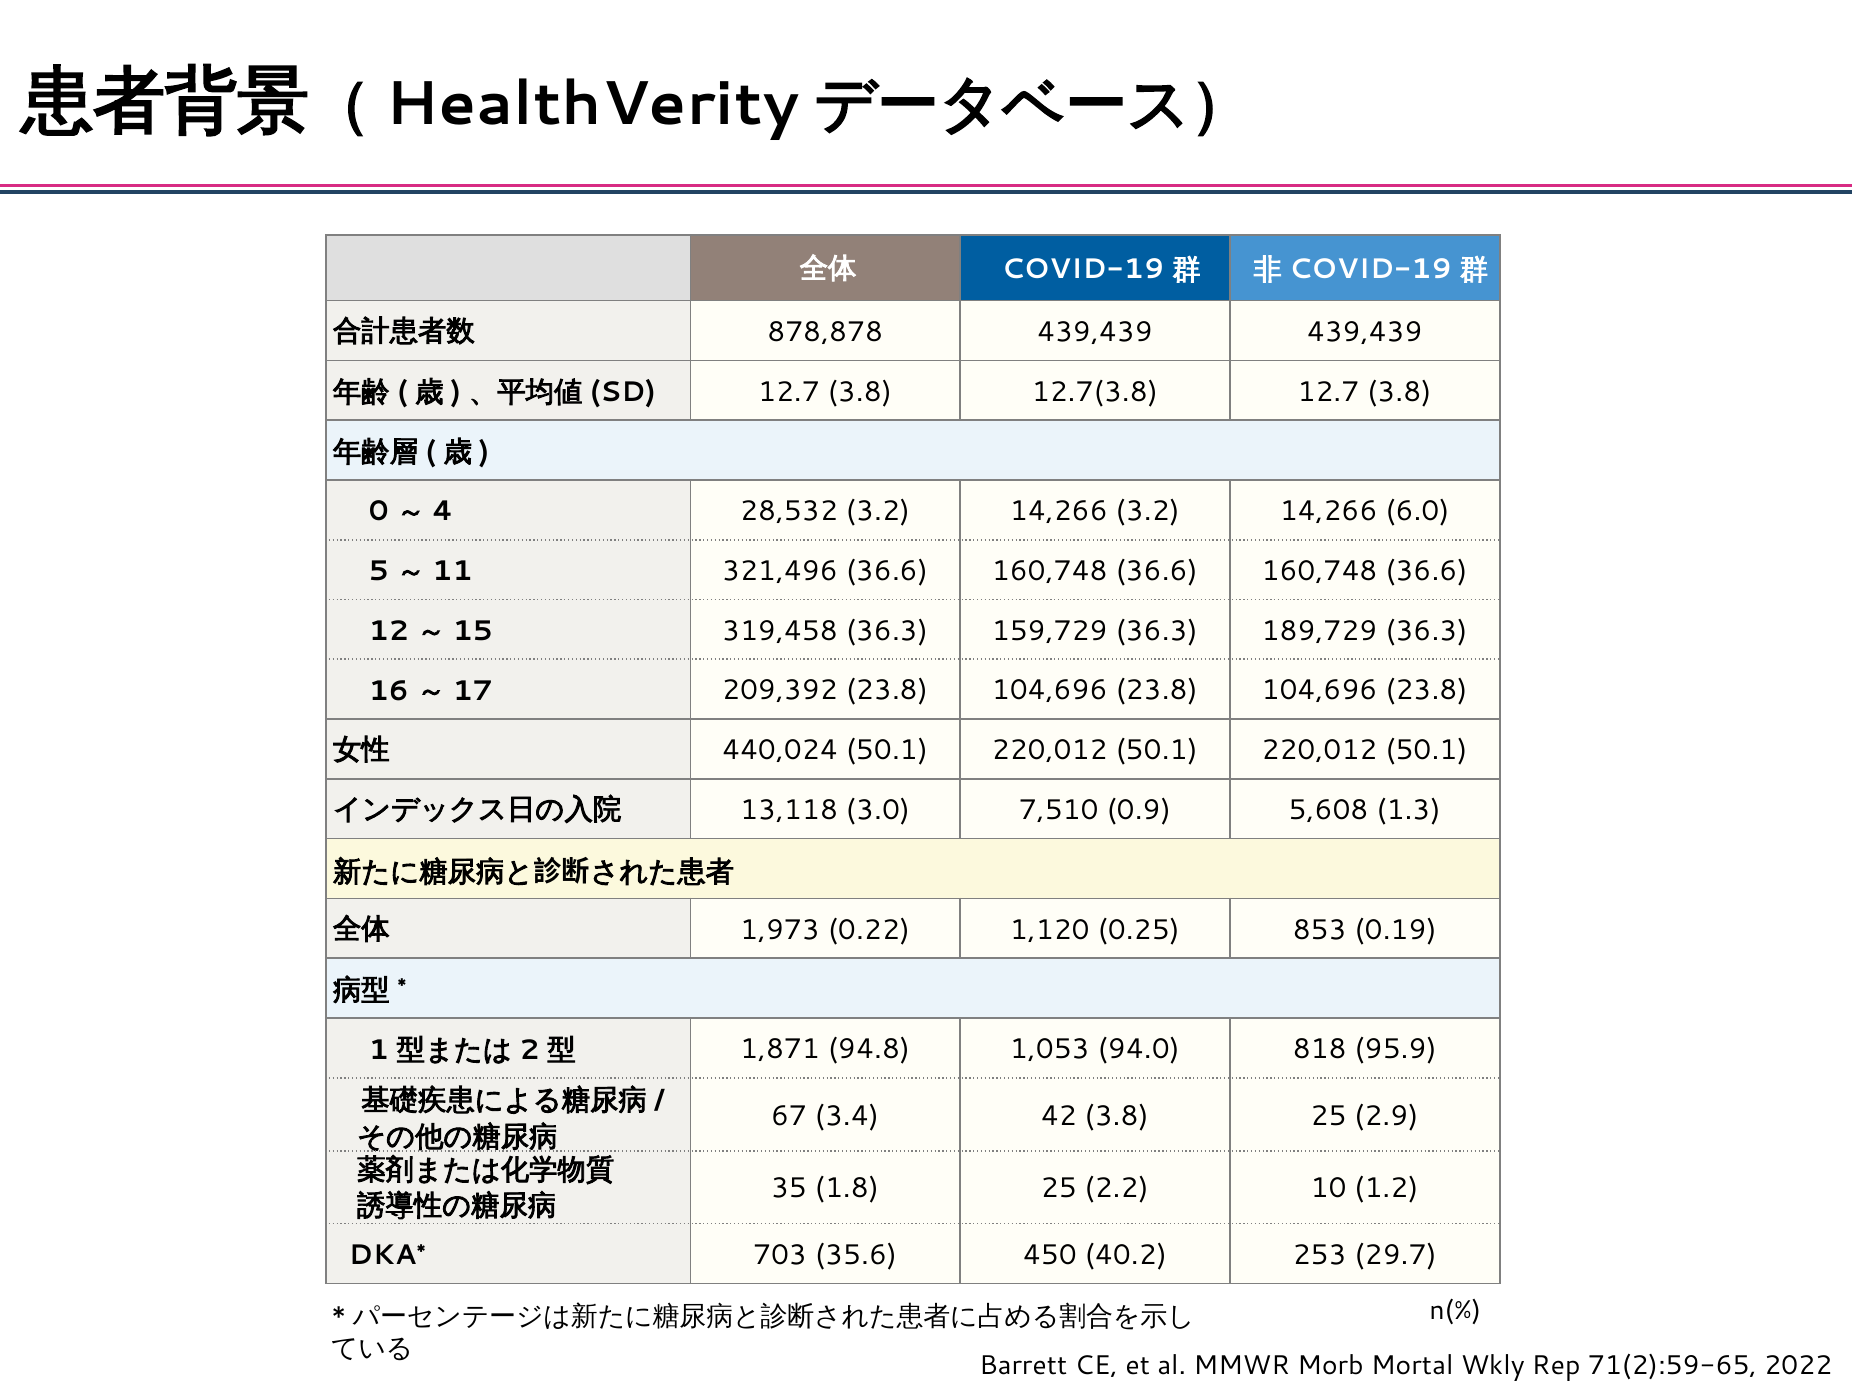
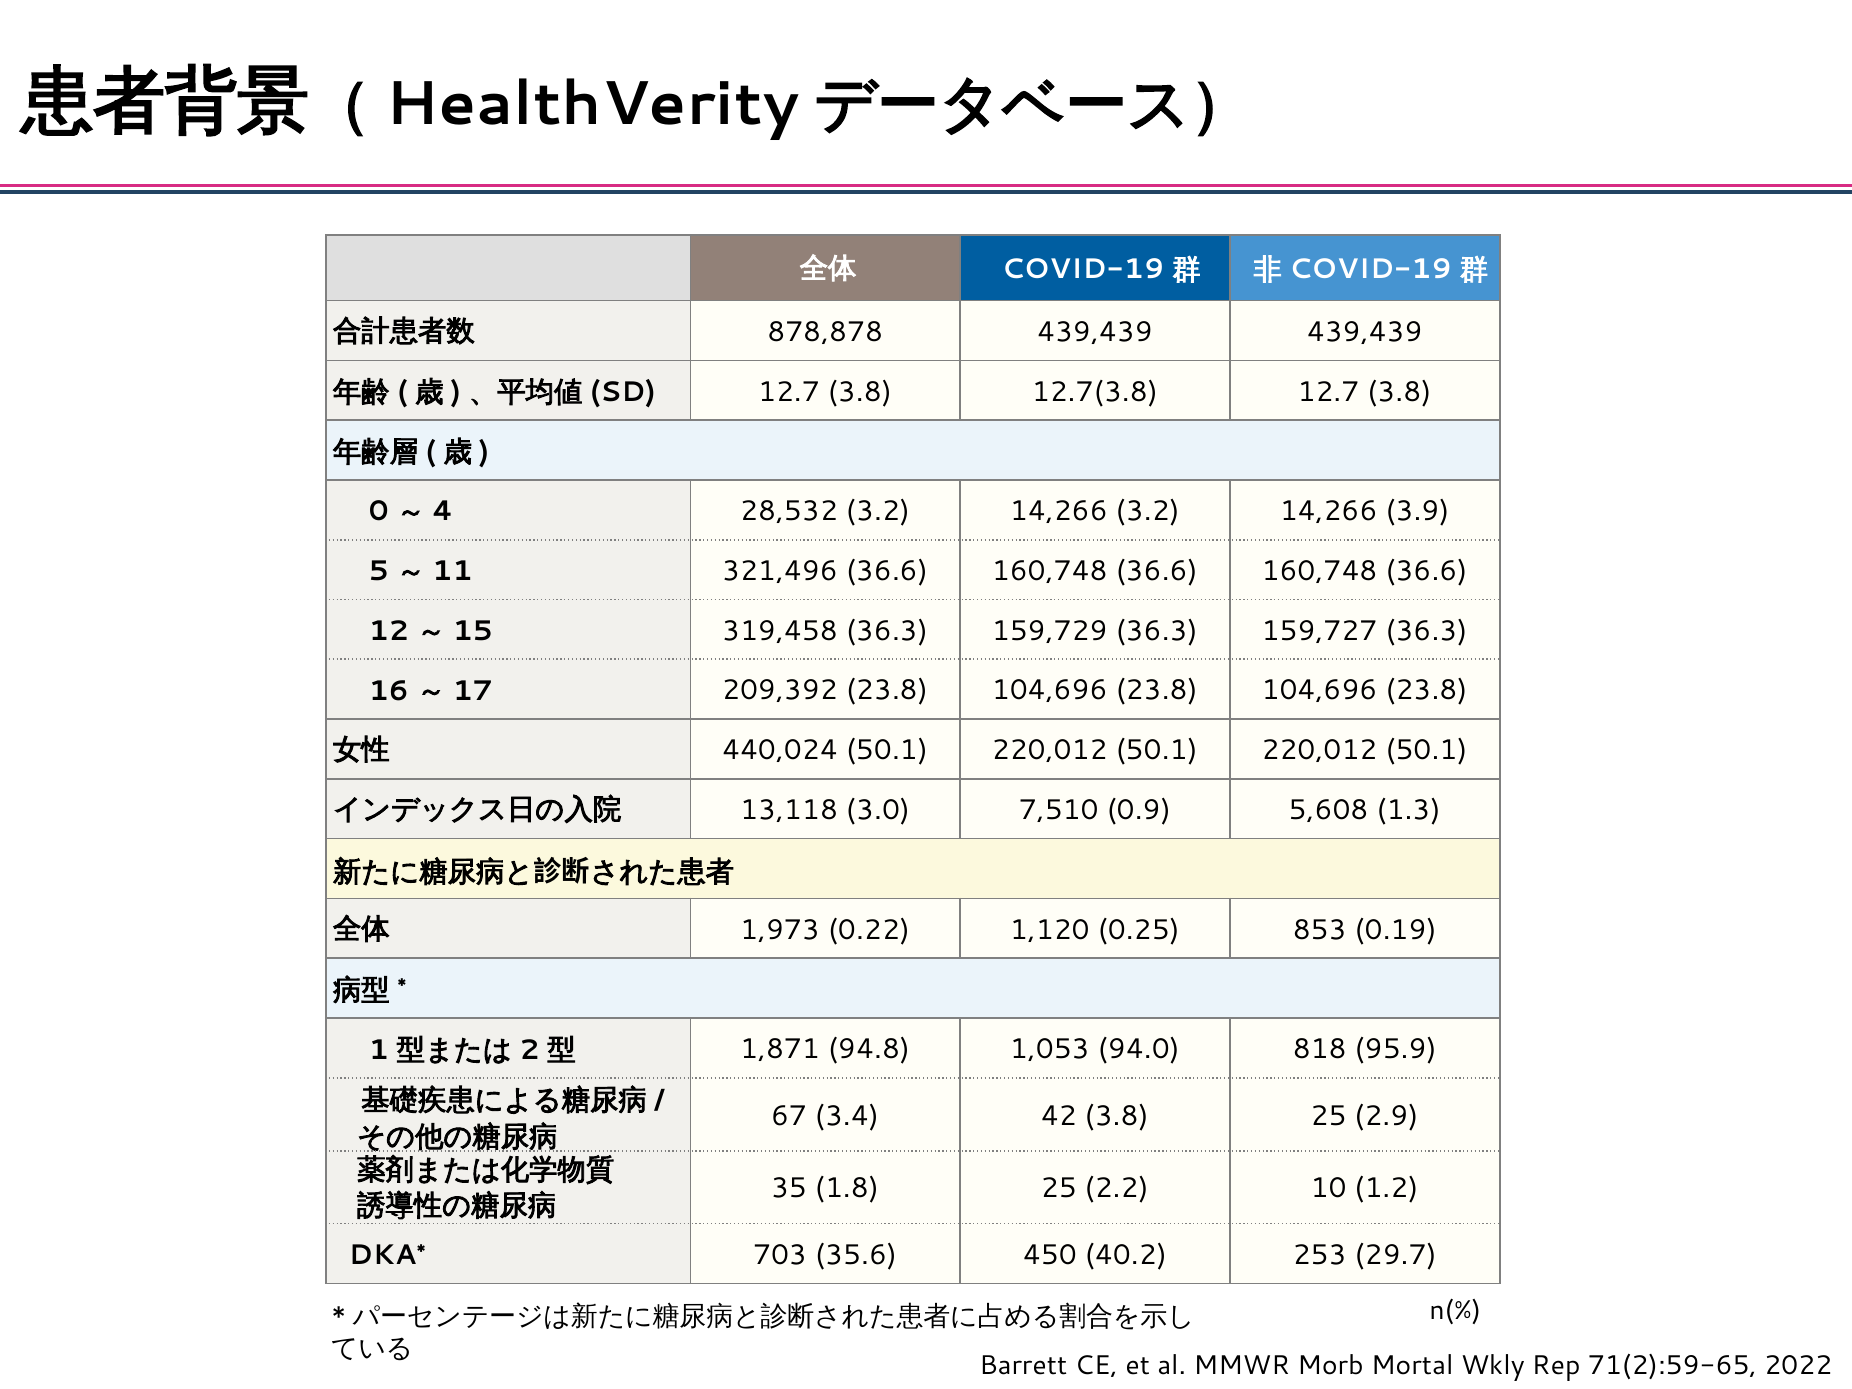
6.0: 6.0 -> 3.9
189,729: 189,729 -> 159,727
